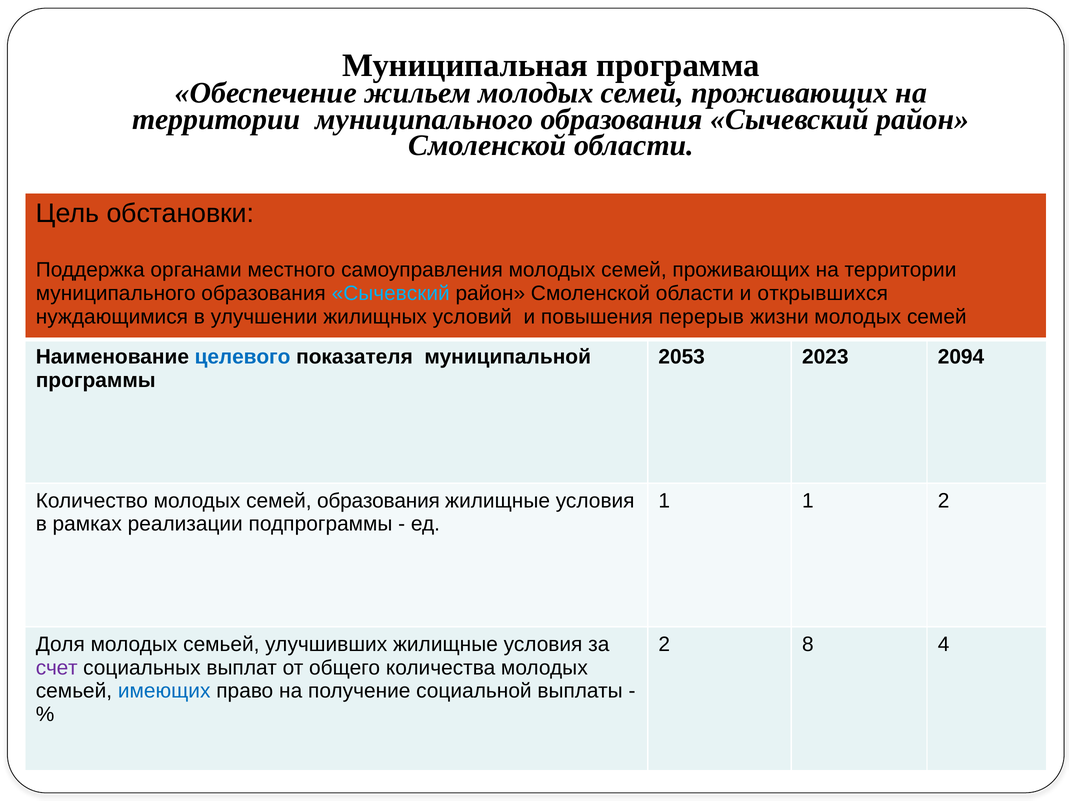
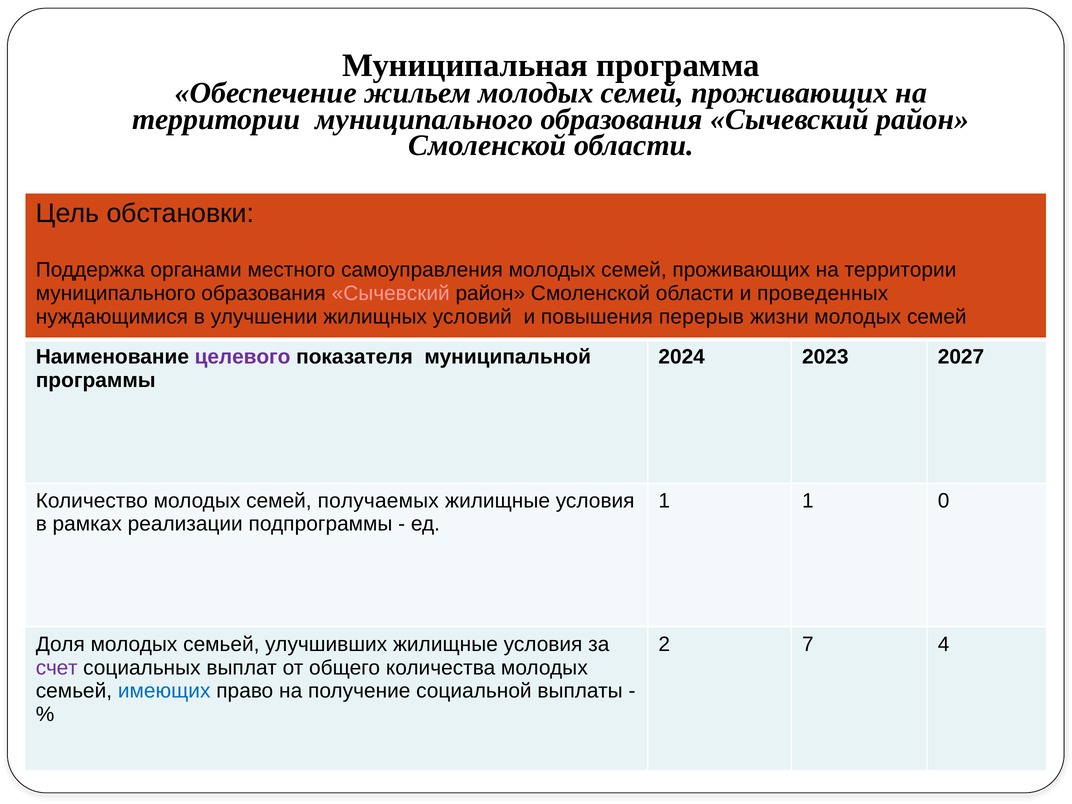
Сычевский at (391, 293) colour: light blue -> pink
открывшихся: открывшихся -> проведенных
целевого colour: blue -> purple
2053: 2053 -> 2024
2094: 2094 -> 2027
семей образования: образования -> получаемых
1 2: 2 -> 0
8: 8 -> 7
